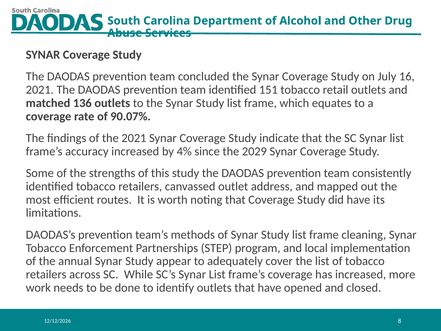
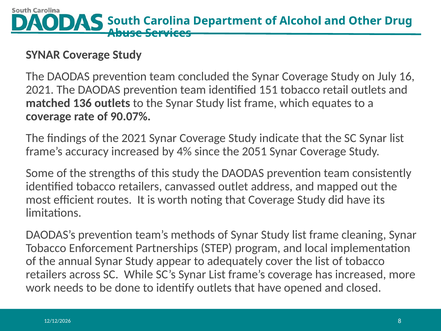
2029: 2029 -> 2051
